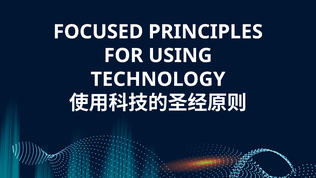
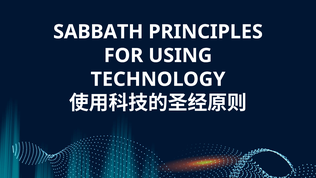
FOCUSED: FOCUSED -> SABBATH
